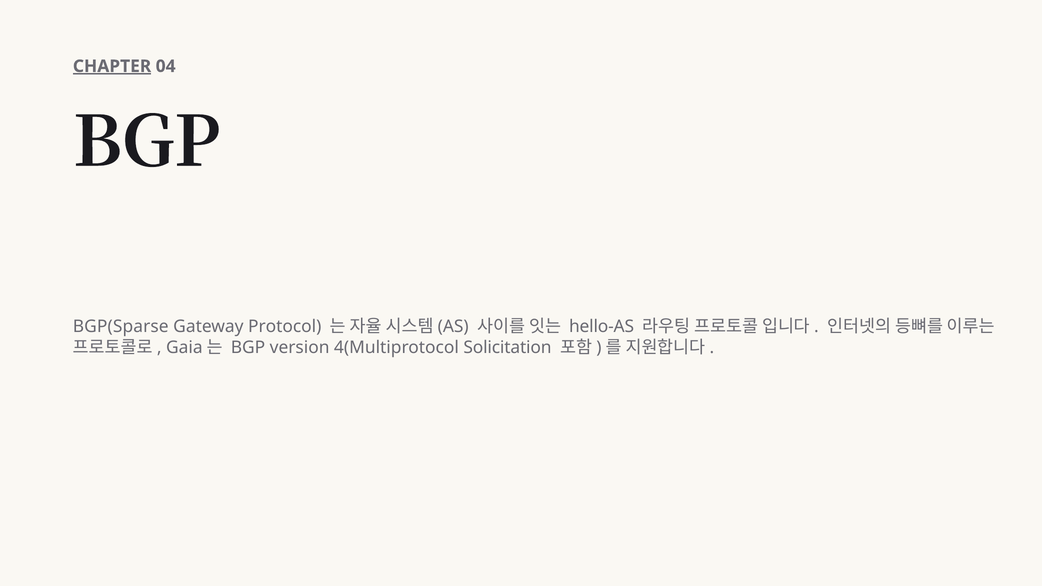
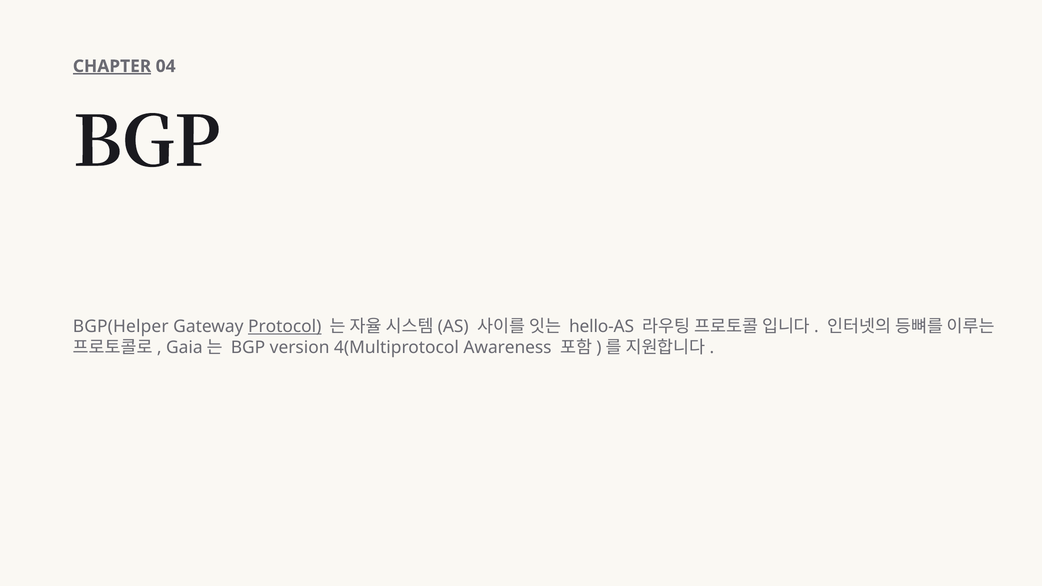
BGP(Sparse: BGP(Sparse -> BGP(Helper
Protocol underline: none -> present
Solicitation: Solicitation -> Awareness
